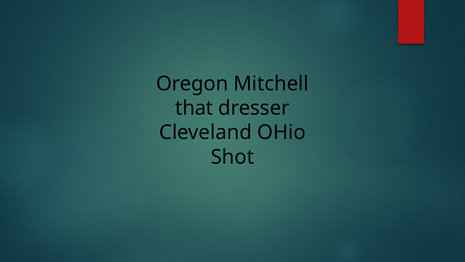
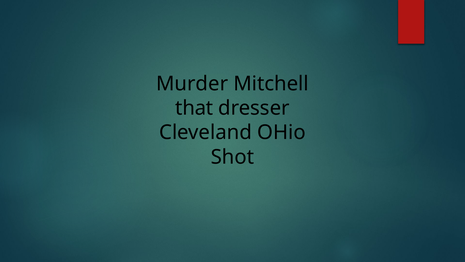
Oregon: Oregon -> Murder
